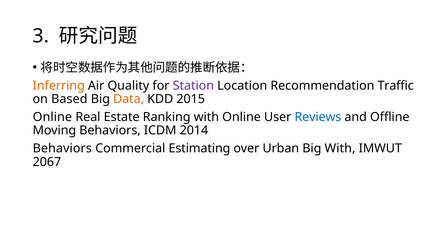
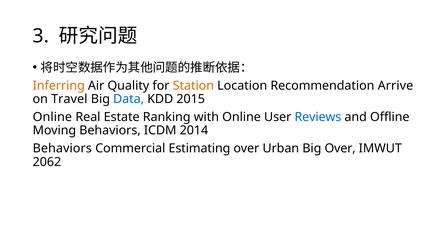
Station colour: purple -> orange
Traffic: Traffic -> Arrive
Based: Based -> Travel
Data colour: orange -> blue
Big With: With -> Over
2067: 2067 -> 2062
